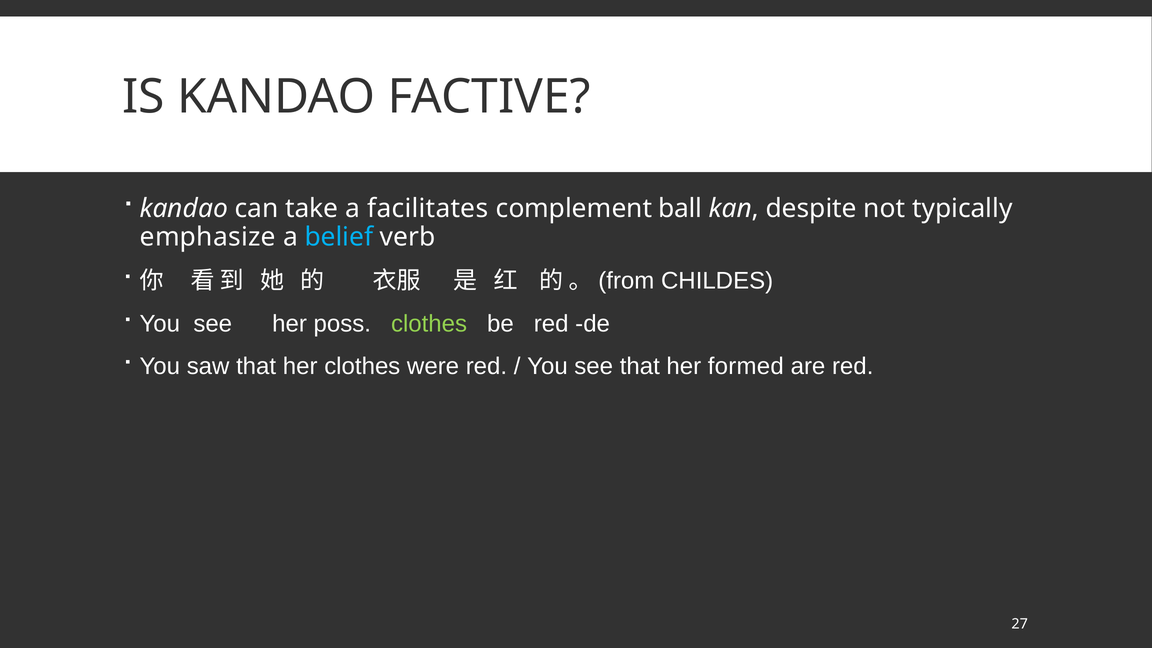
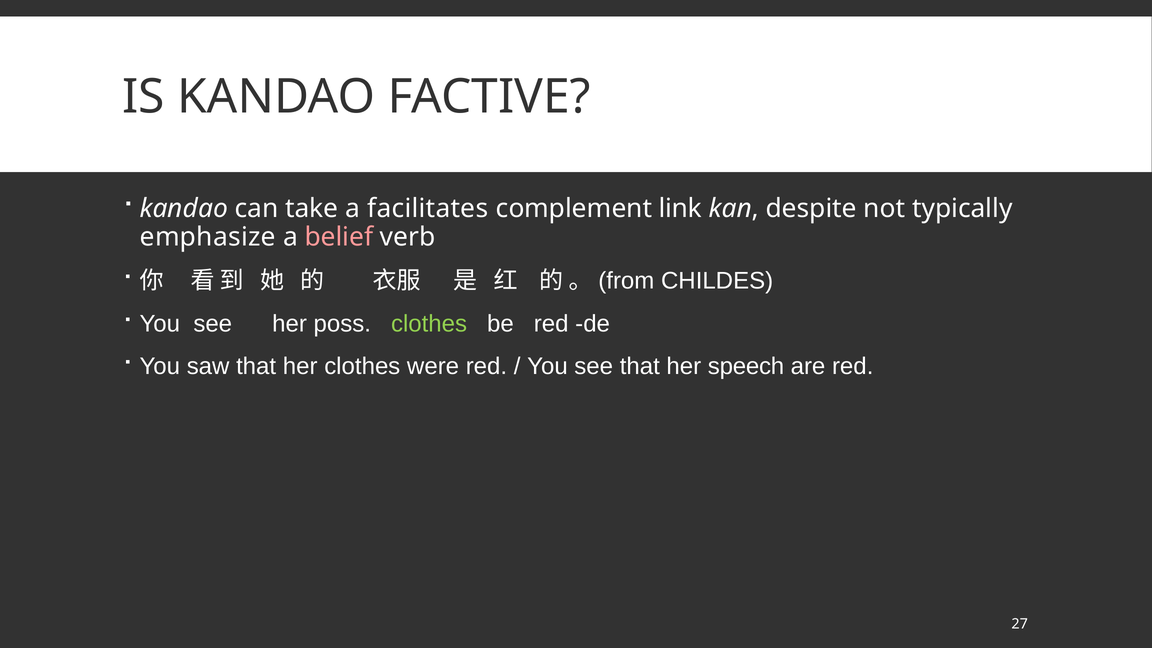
ball: ball -> link
belief colour: light blue -> pink
formed: formed -> speech
